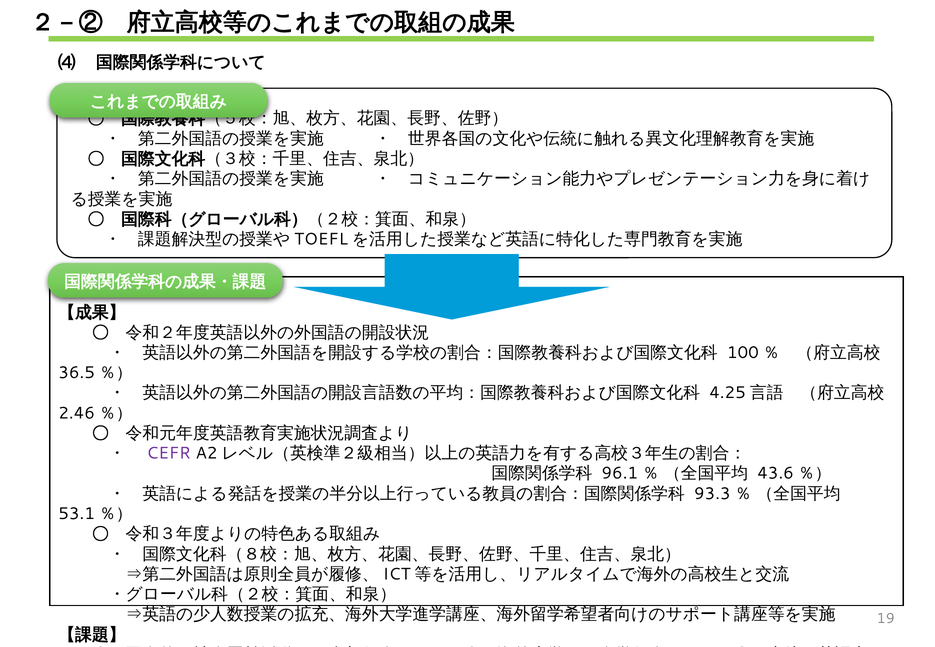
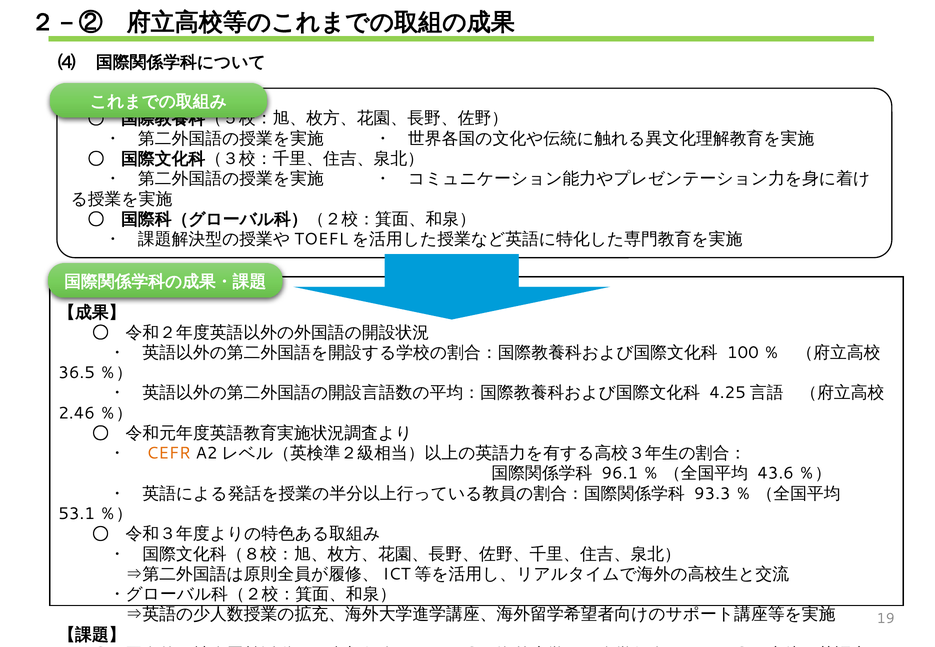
CEFR colour: purple -> orange
